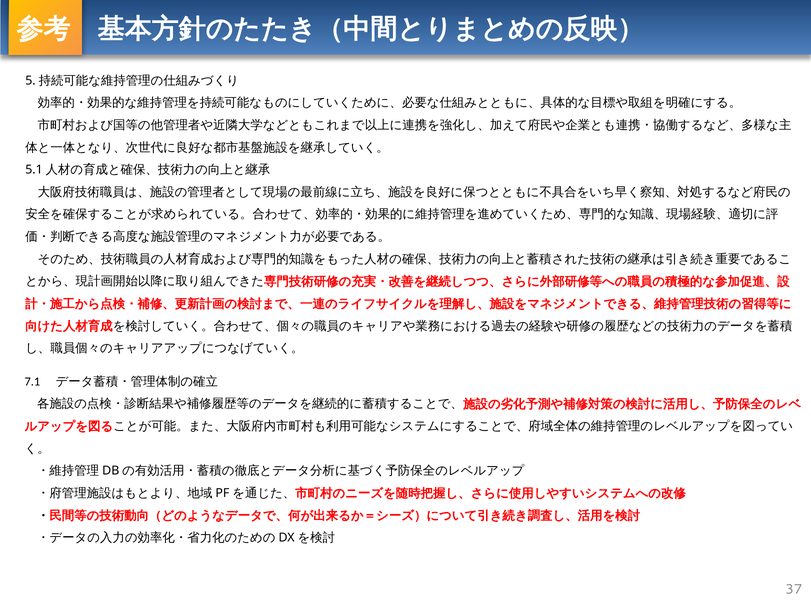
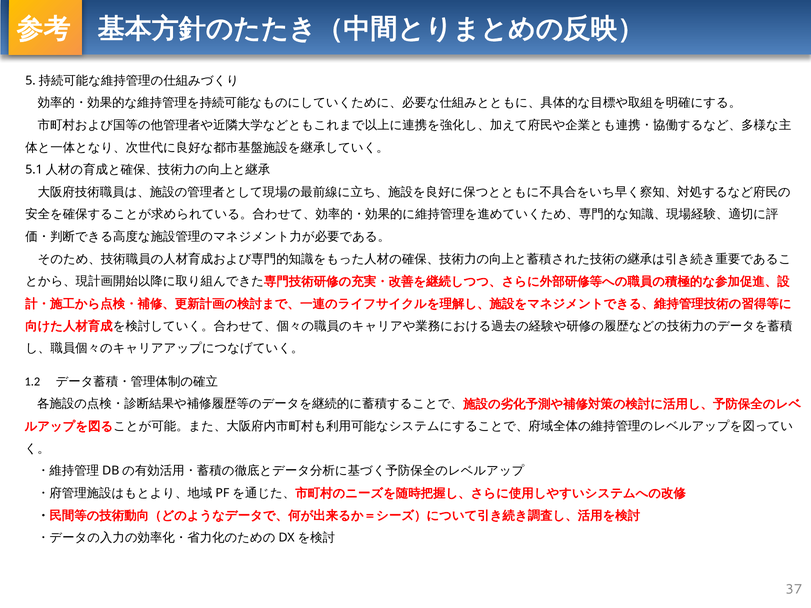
7.1: 7.1 -> 1.2
